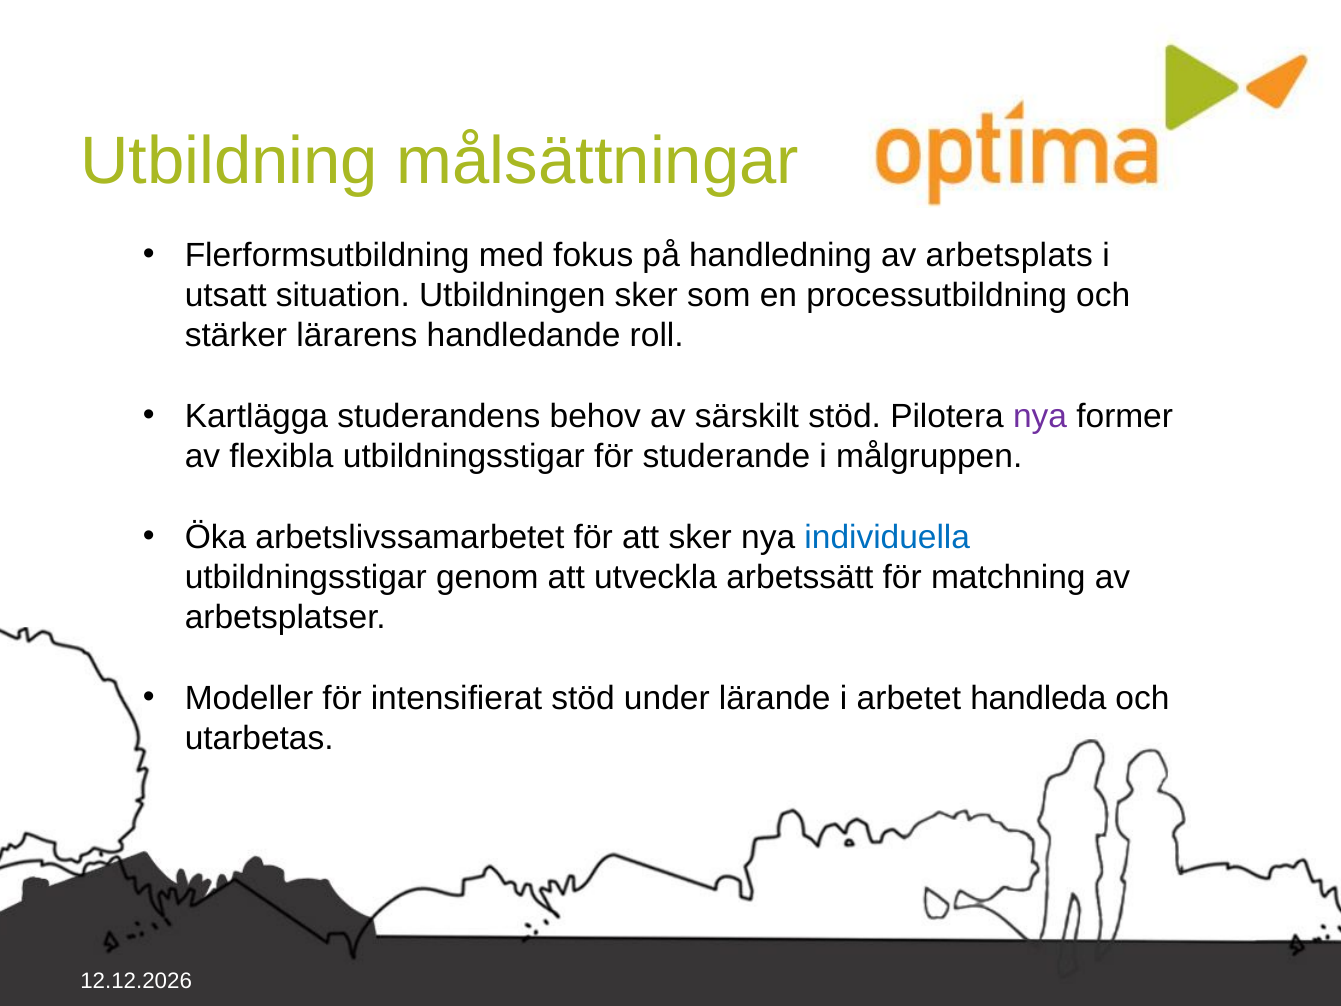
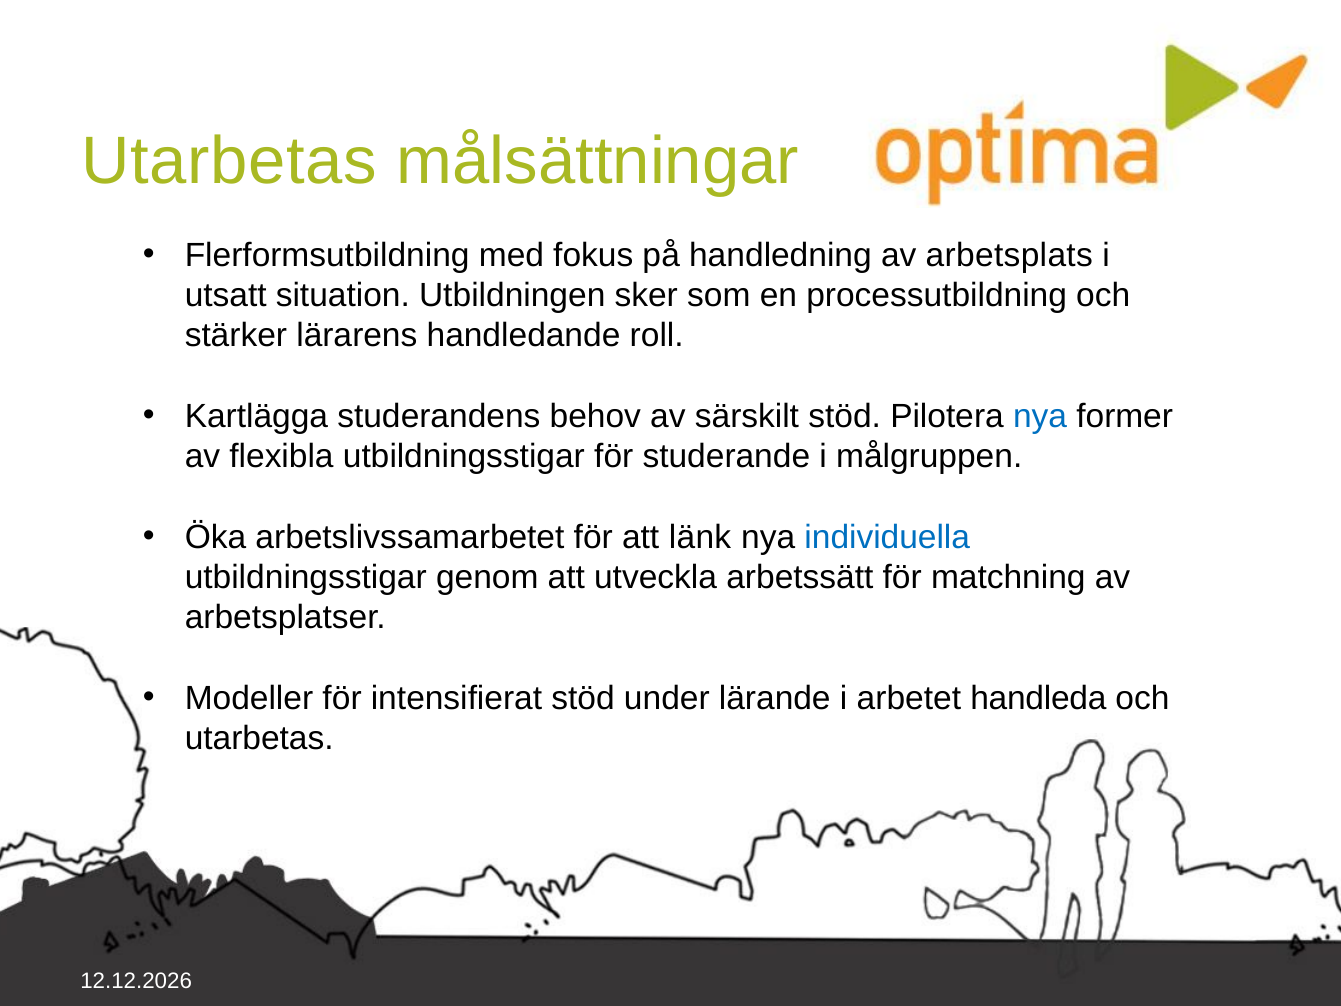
Utbildning at (229, 161): Utbildning -> Utarbetas
nya at (1040, 416) colour: purple -> blue
att sker: sker -> länk
